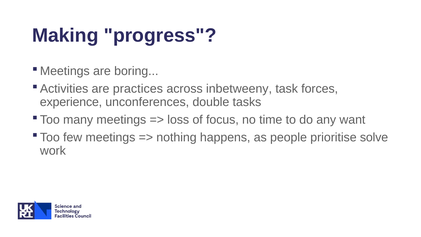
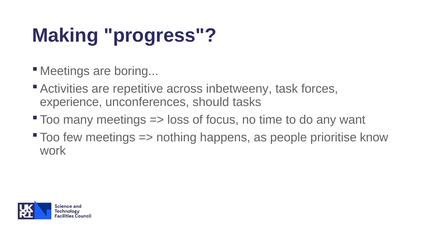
practices: practices -> repetitive
double: double -> should
solve: solve -> know
